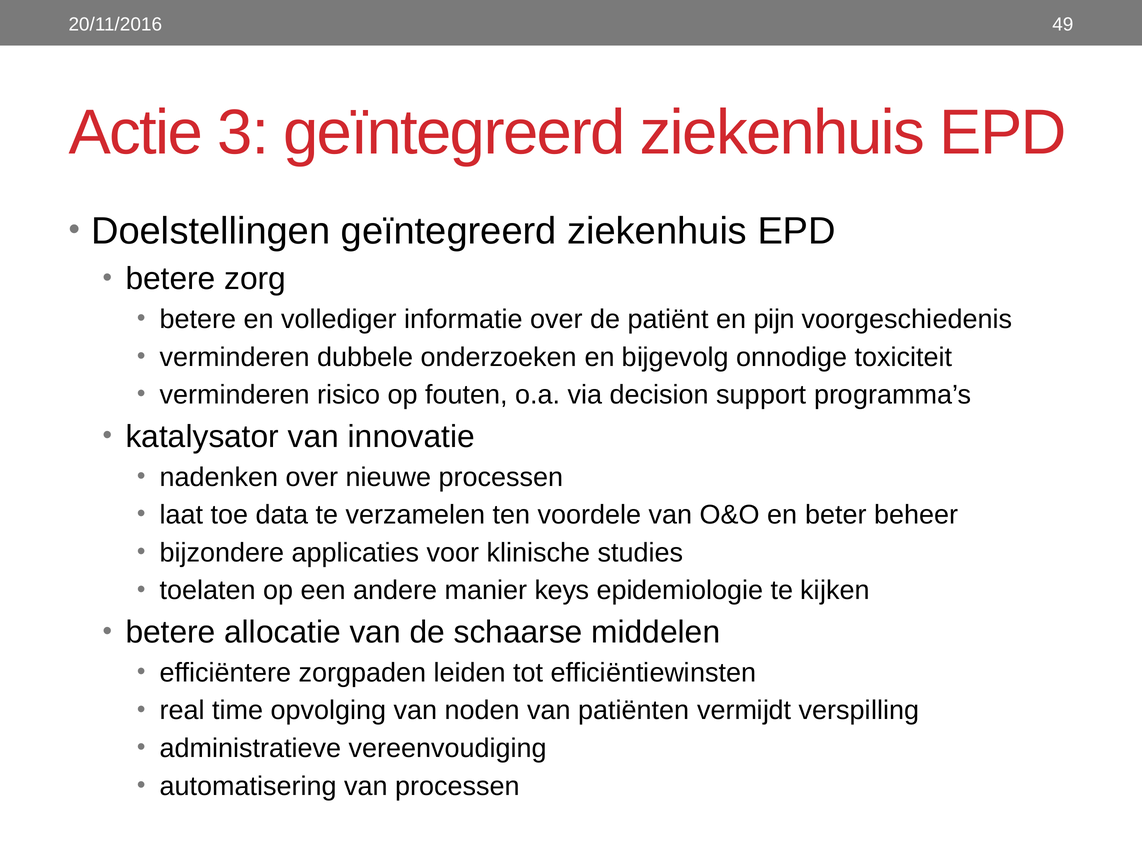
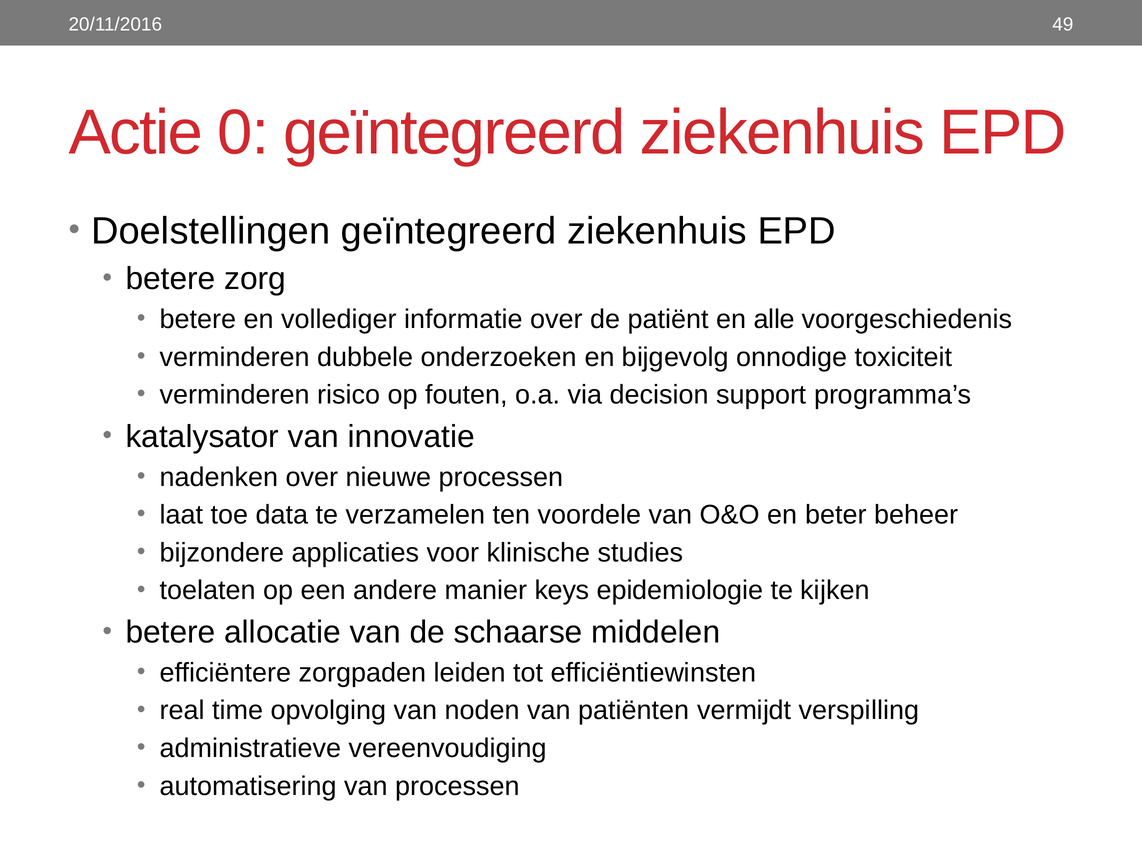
3: 3 -> 0
pijn: pijn -> alle
